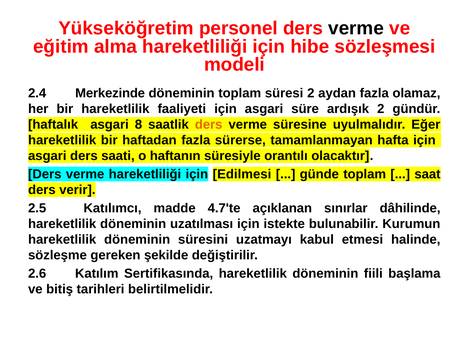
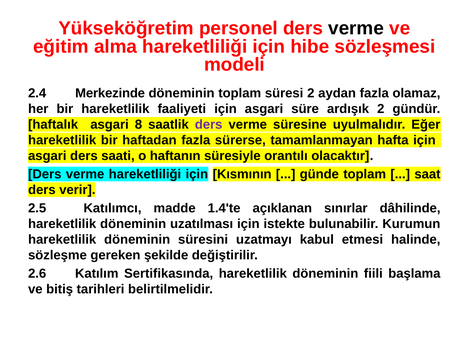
ders at (209, 124) colour: orange -> purple
Edilmesi: Edilmesi -> Kısmının
4.7'te: 4.7'te -> 1.4'te
